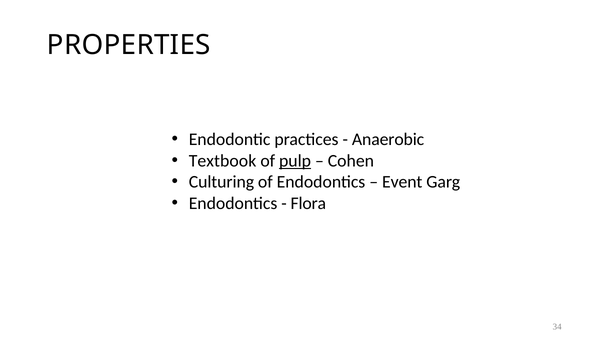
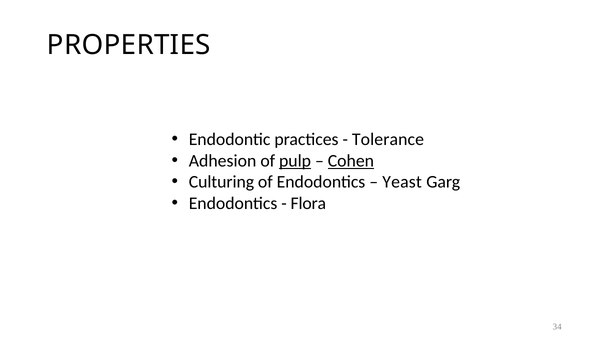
Anaerobic: Anaerobic -> Tolerance
Textbook: Textbook -> Adhesion
Cohen underline: none -> present
Event: Event -> Yeast
